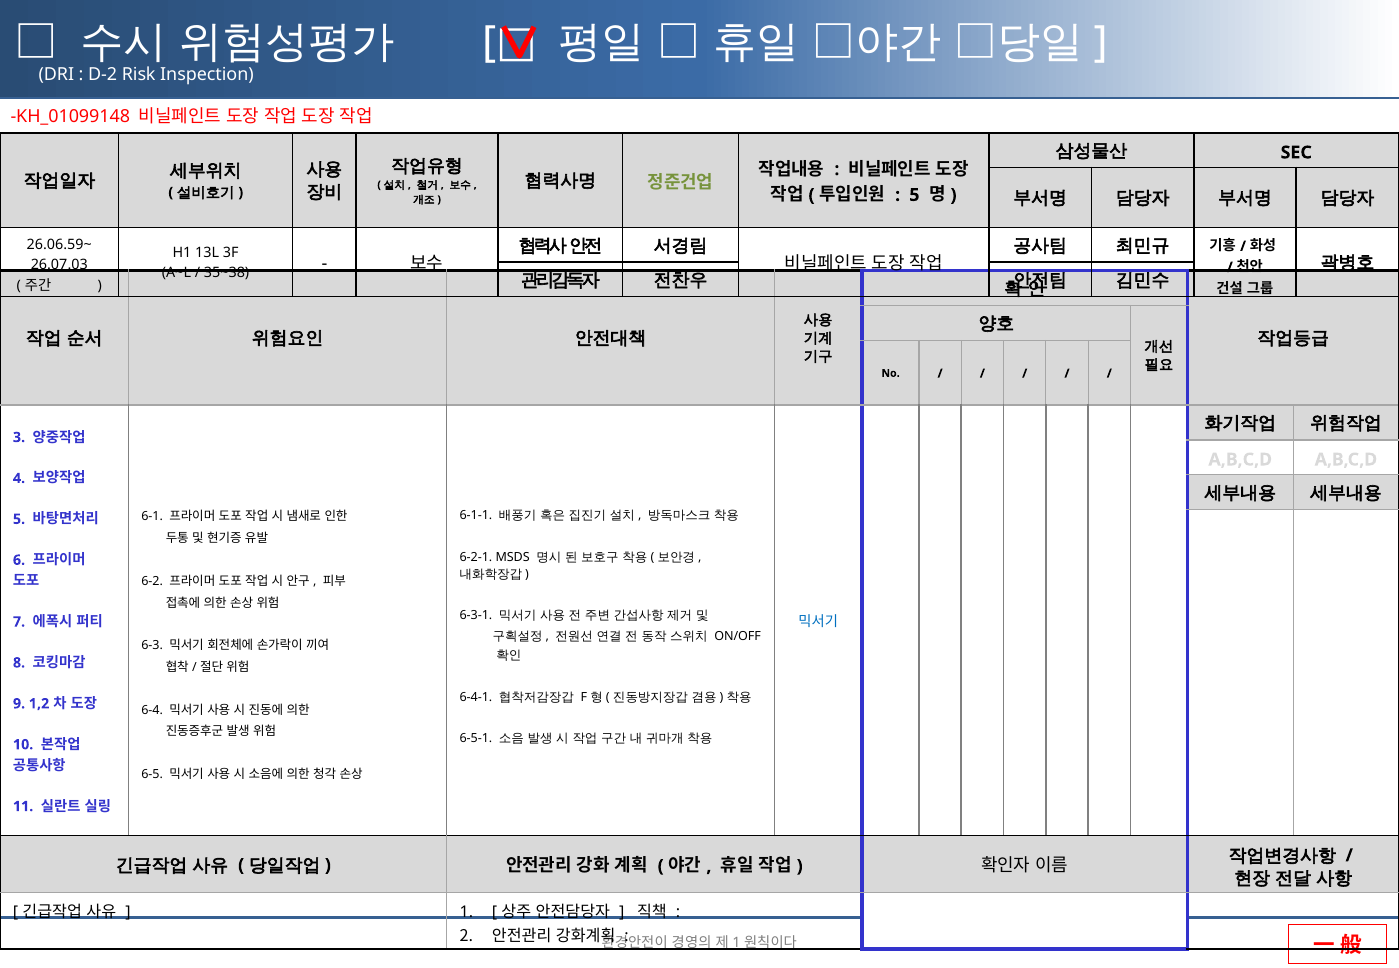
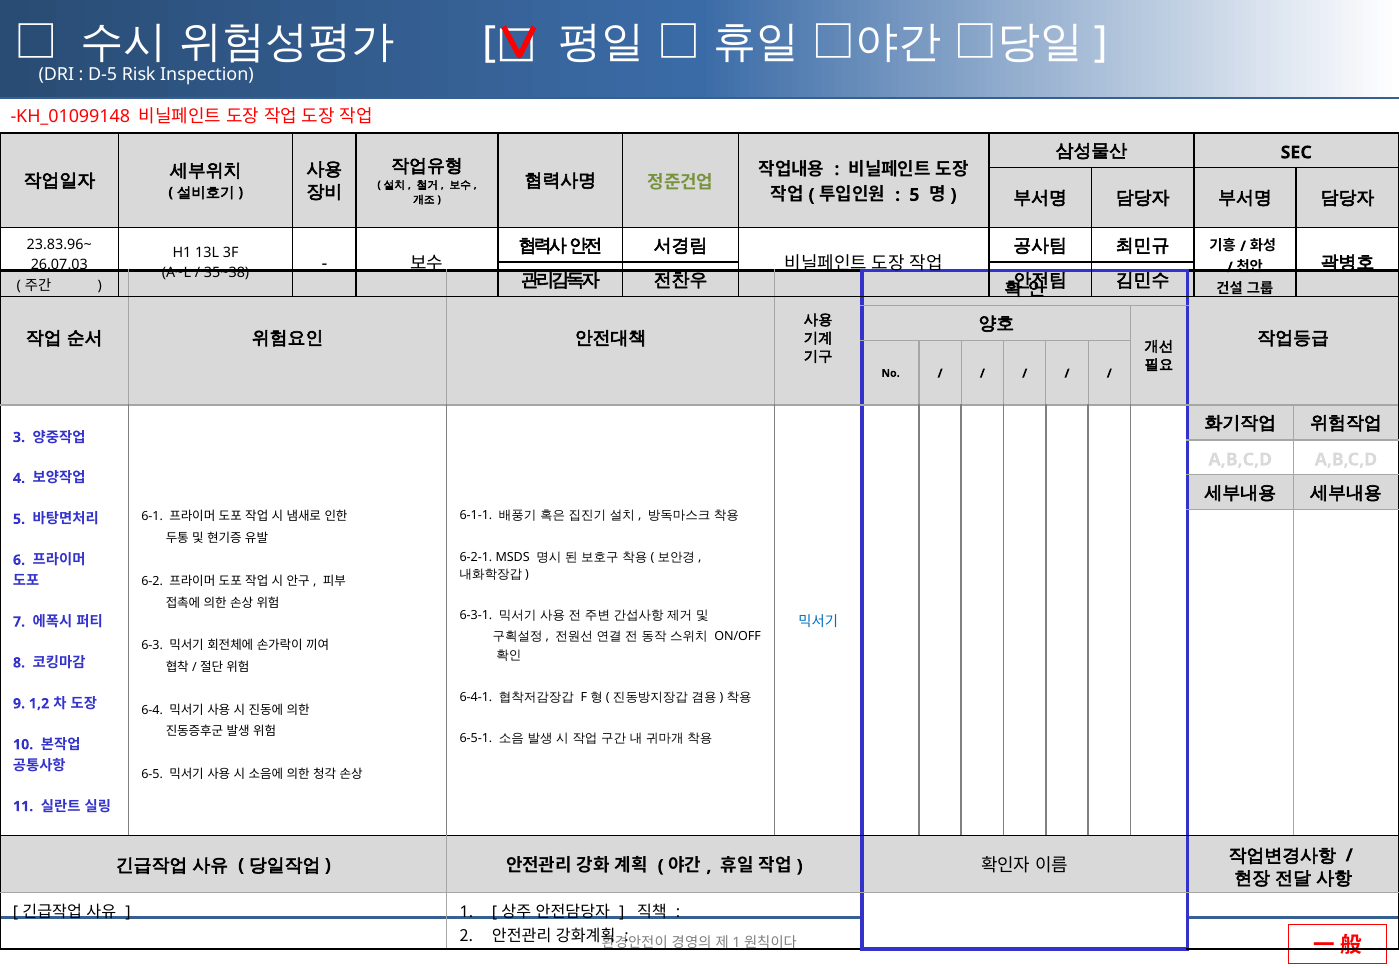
D-2: D-2 -> D-5
26.06.59~: 26.06.59~ -> 23.83.96~
